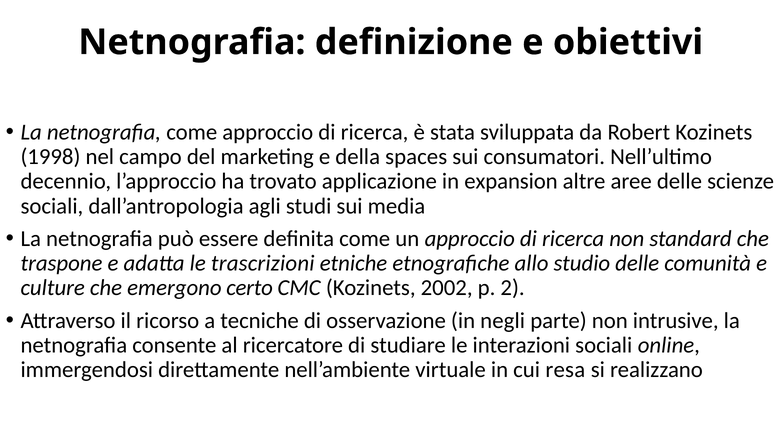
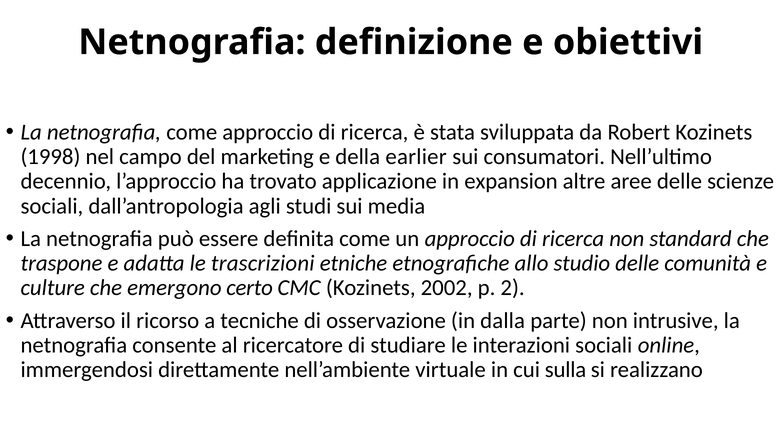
spaces: spaces -> earlier
negli: negli -> dalla
resa: resa -> sulla
